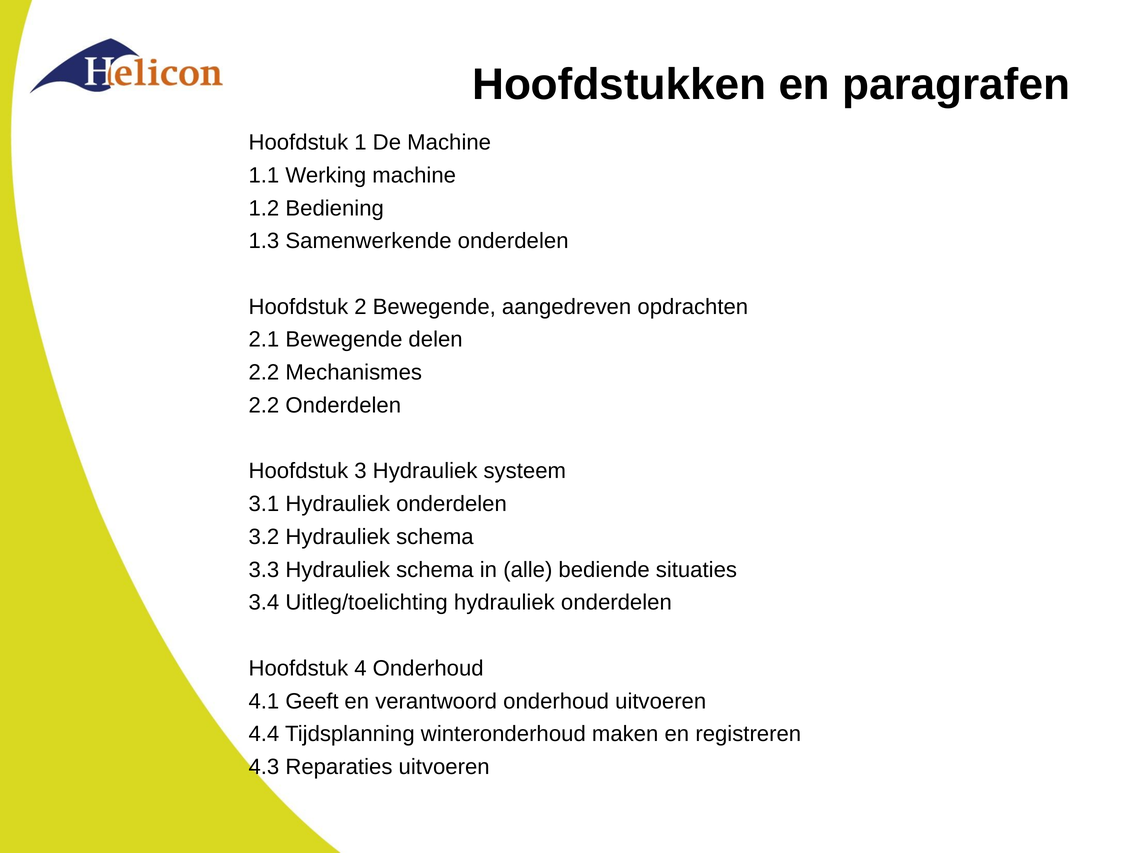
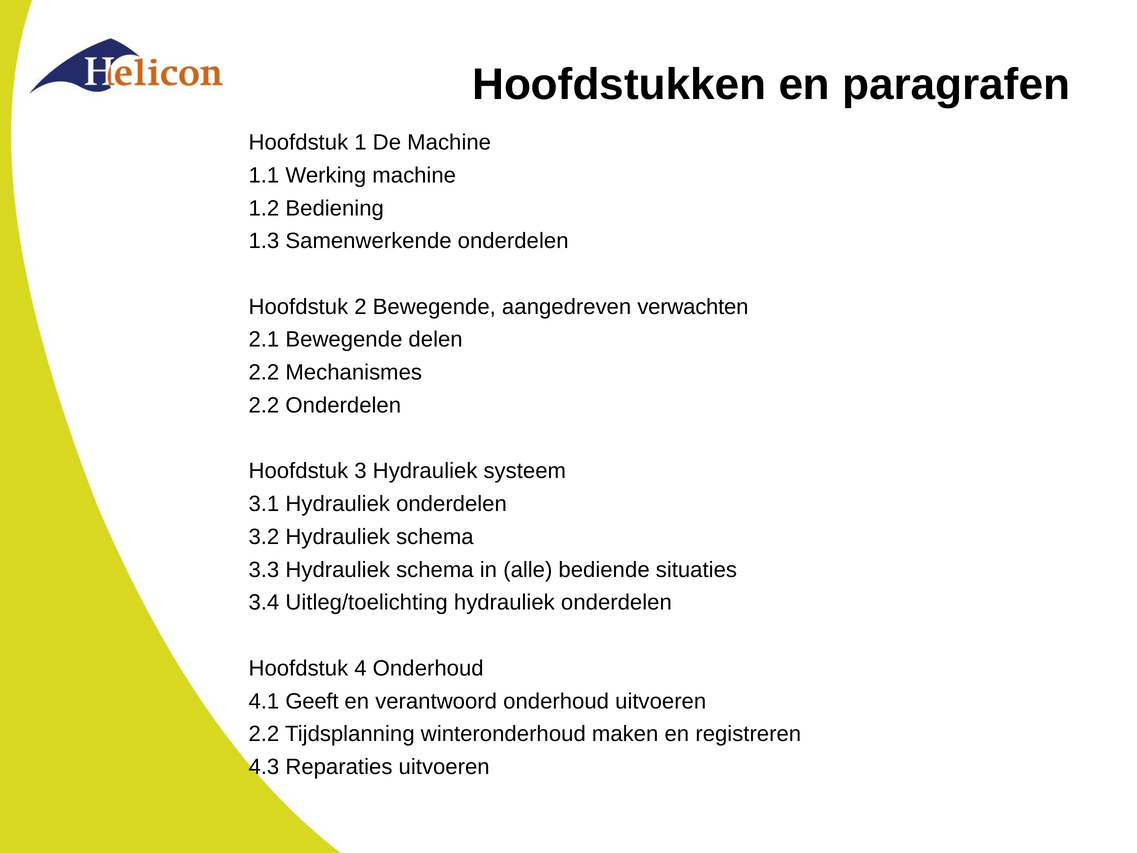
opdrachten: opdrachten -> verwachten
4.4 at (264, 734): 4.4 -> 2.2
